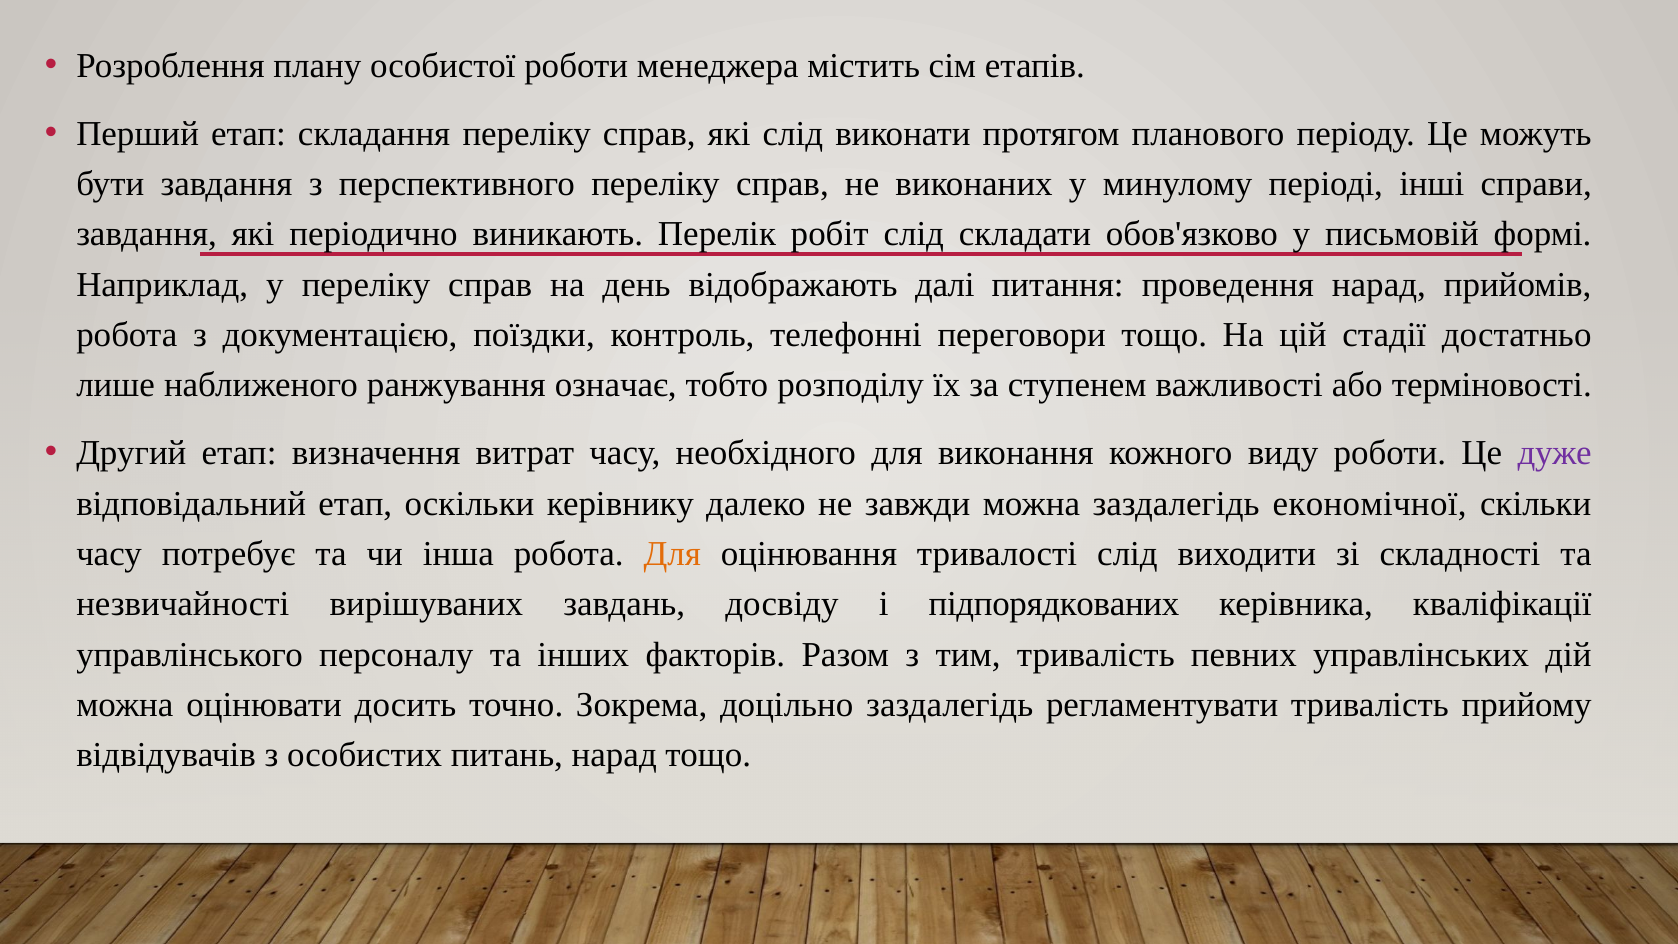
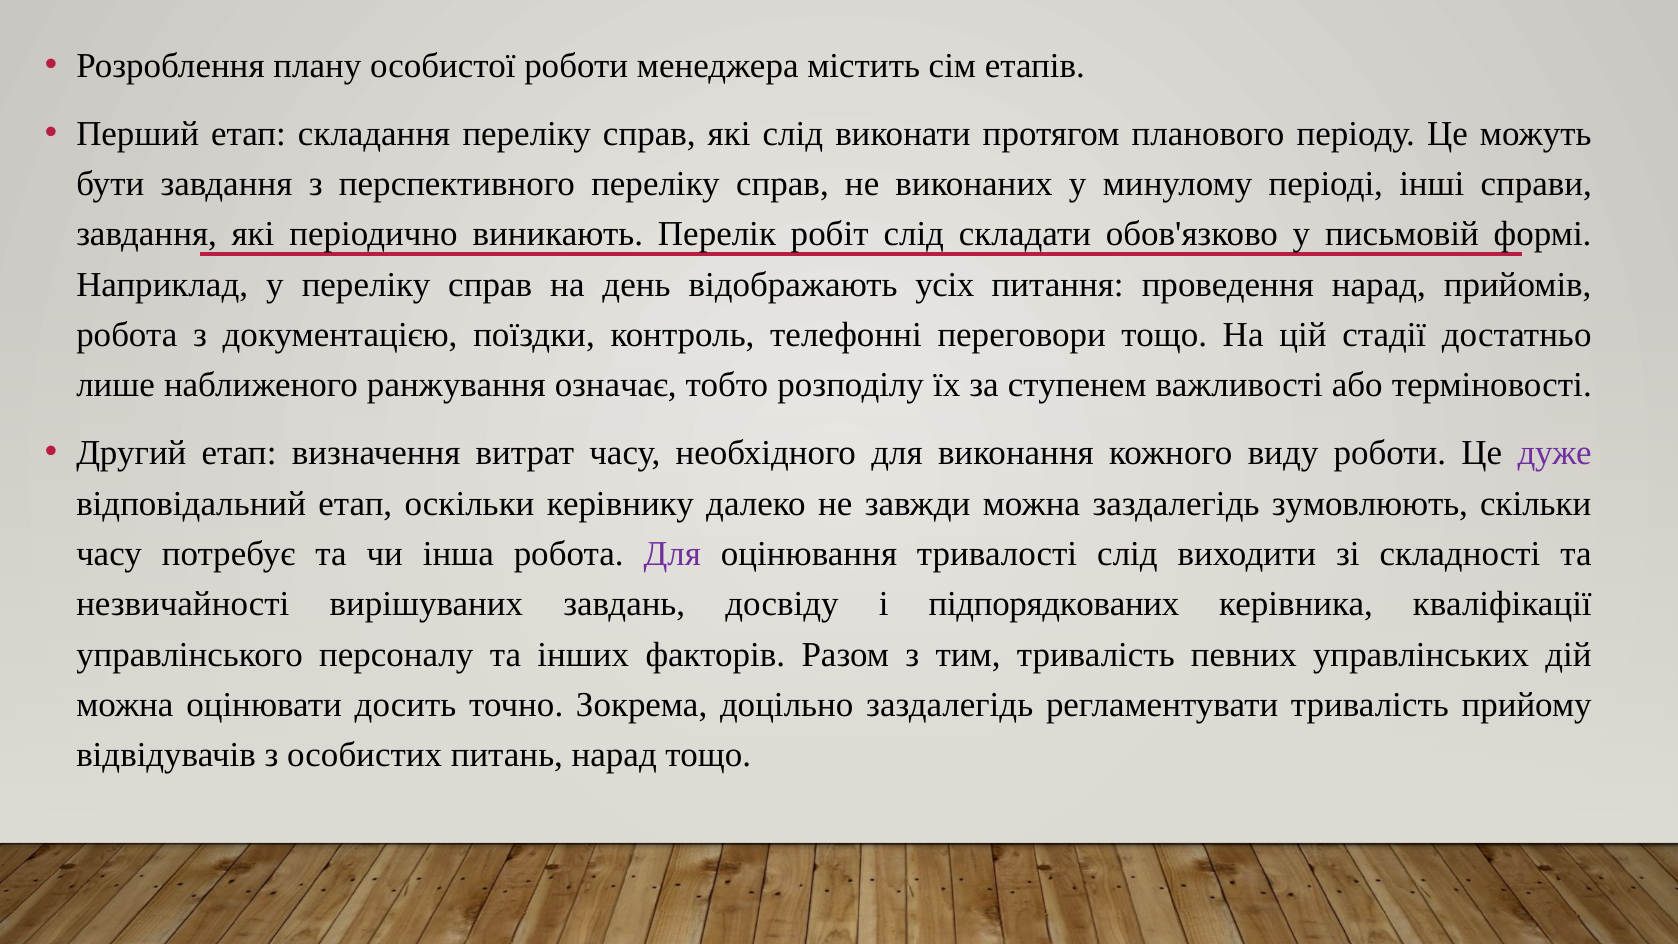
далі: далі -> усіх
економічної: економічної -> зумовлюють
Для at (672, 554) colour: orange -> purple
